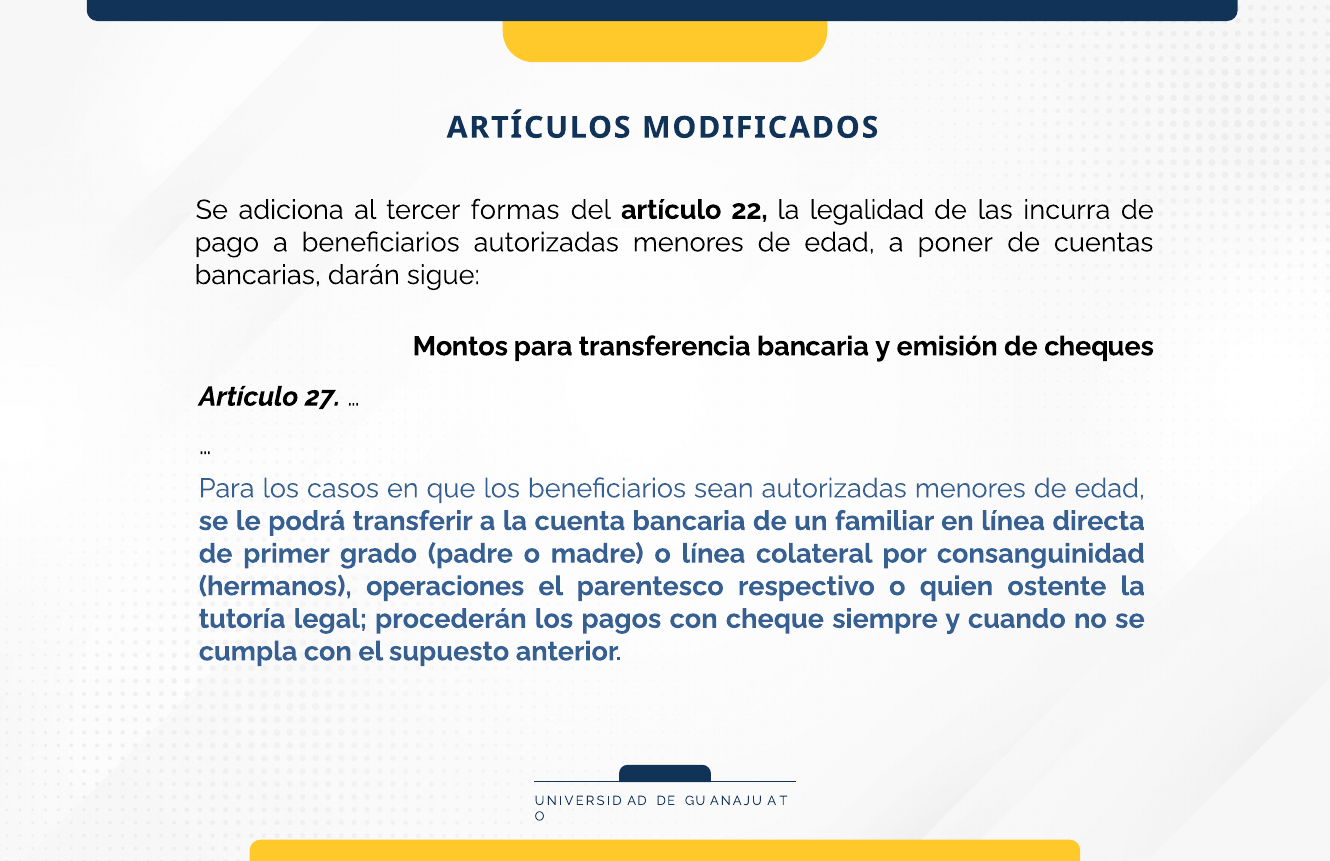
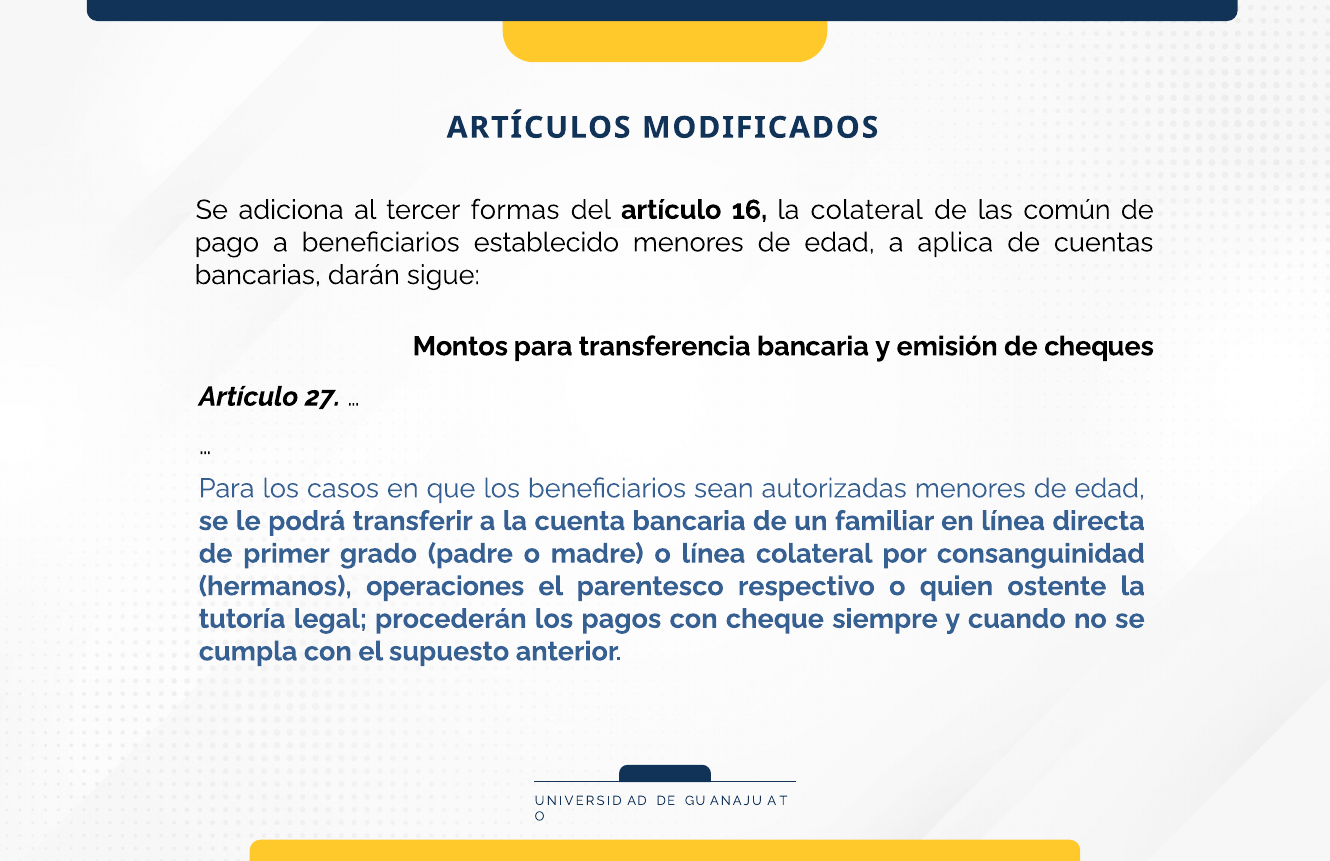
22: 22 -> 16
la legalidad: legalidad -> colateral
incurra: incurra -> común
beneficiarios autorizadas: autorizadas -> establecido
poner: poner -> aplica
